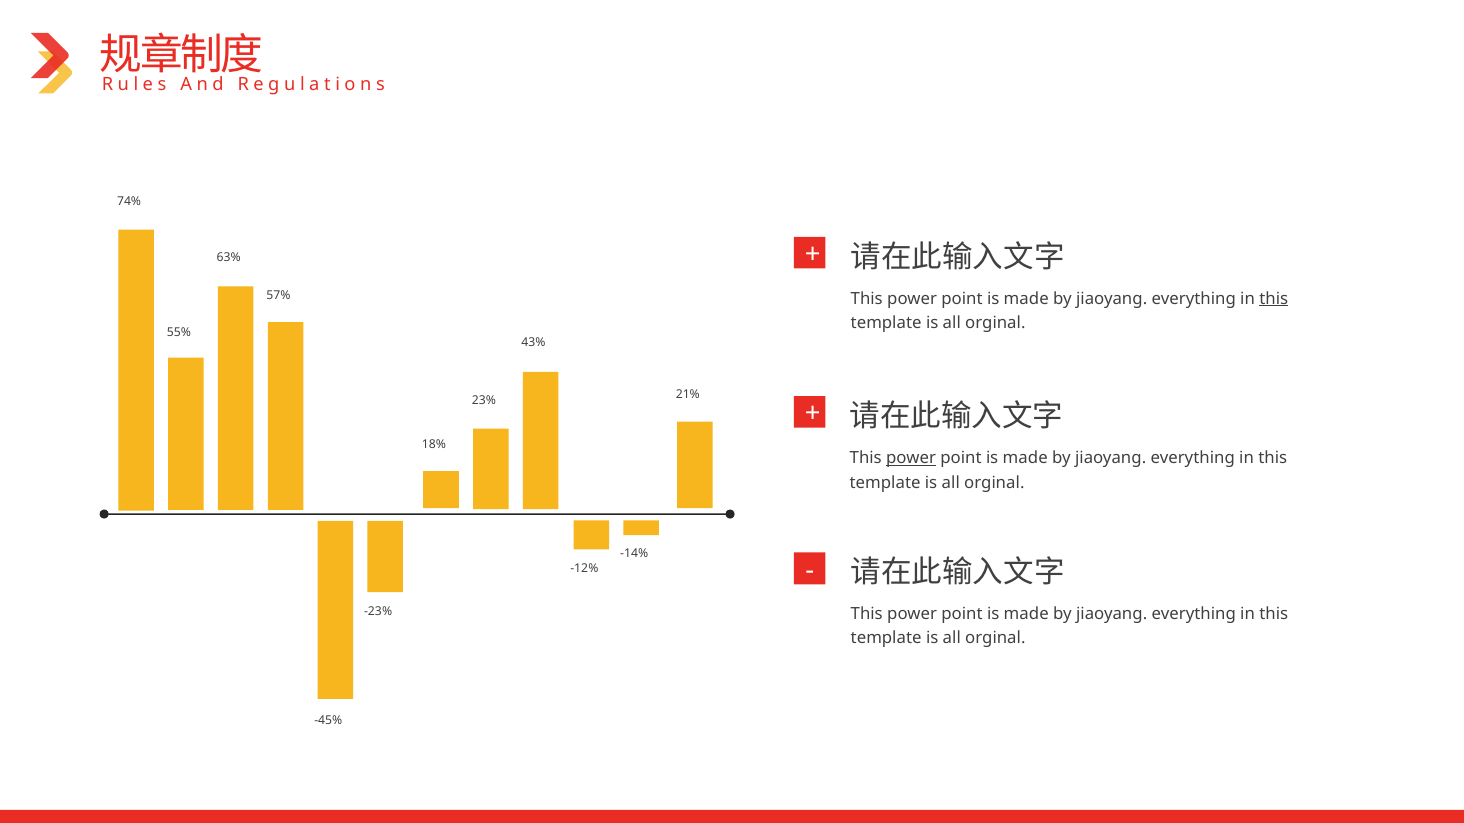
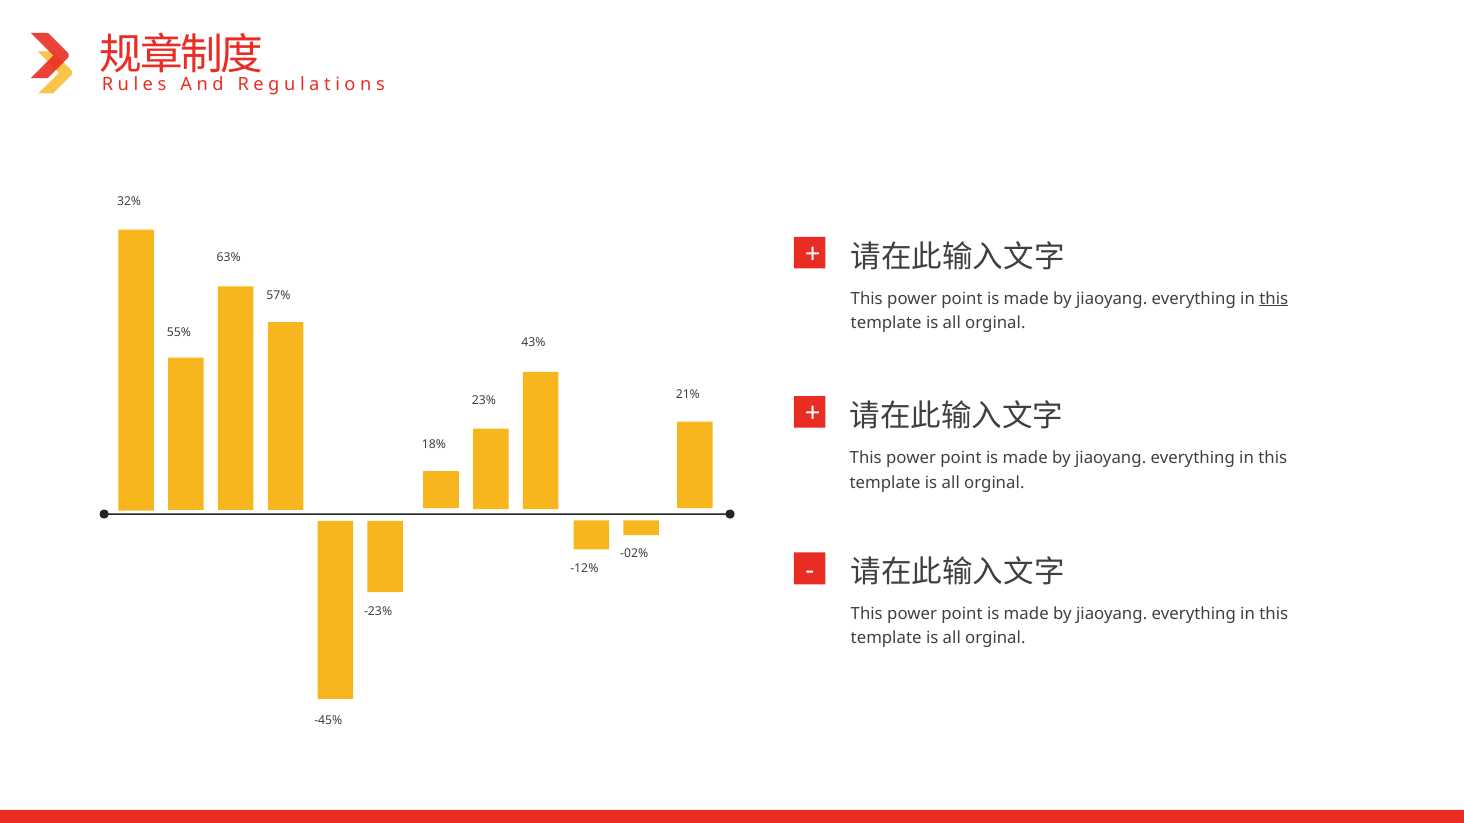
74%: 74% -> 32%
power at (911, 459) underline: present -> none
-14%: -14% -> -02%
